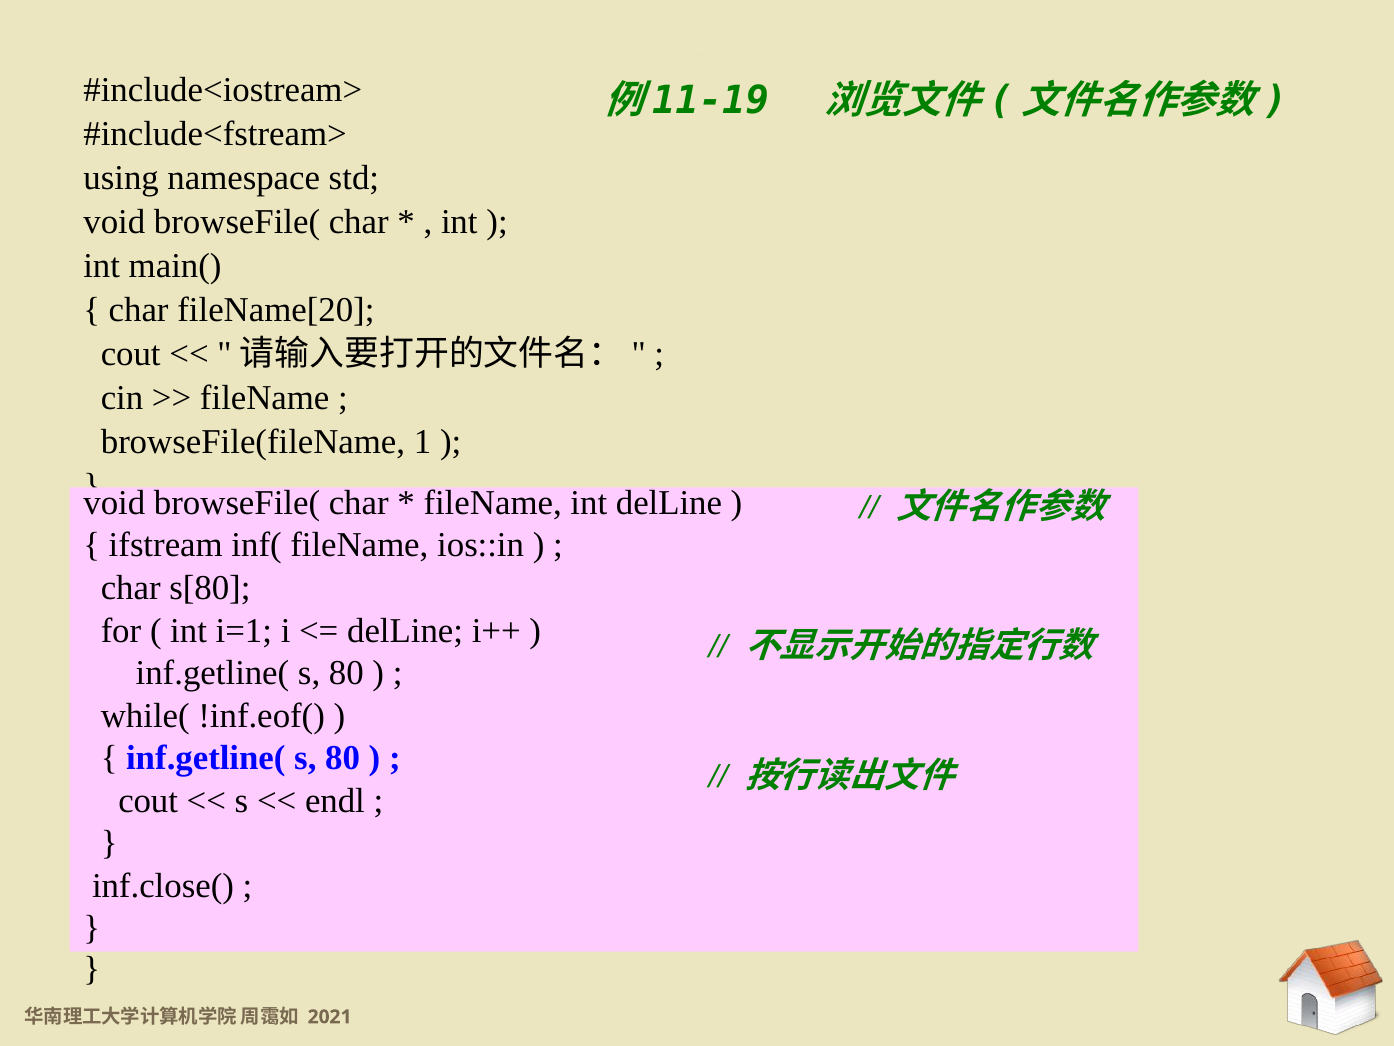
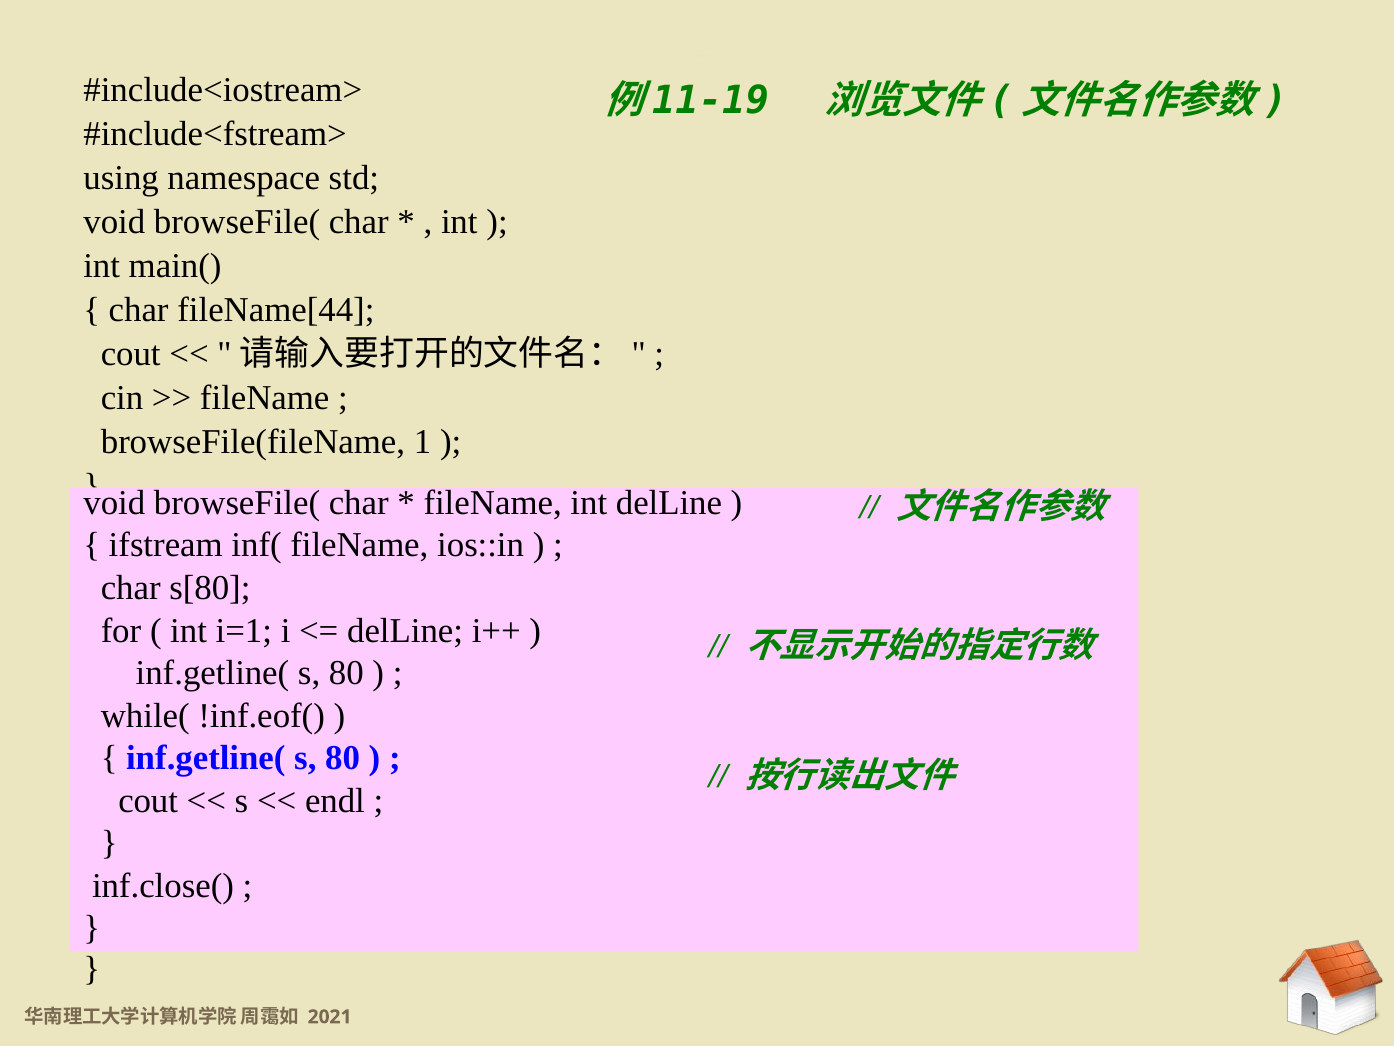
fileName[20: fileName[20 -> fileName[44
